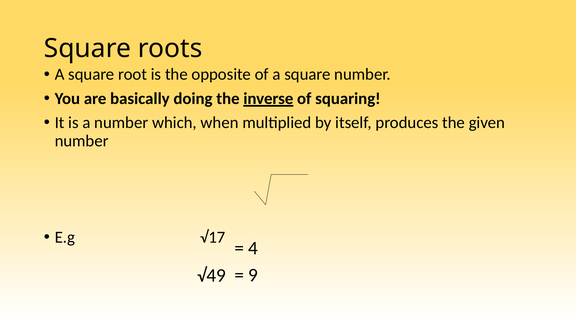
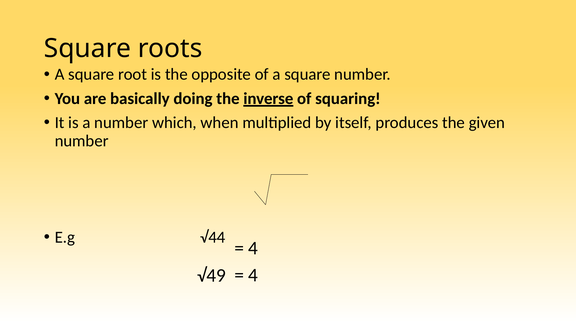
√17: √17 -> √44
9 at (253, 275): 9 -> 4
